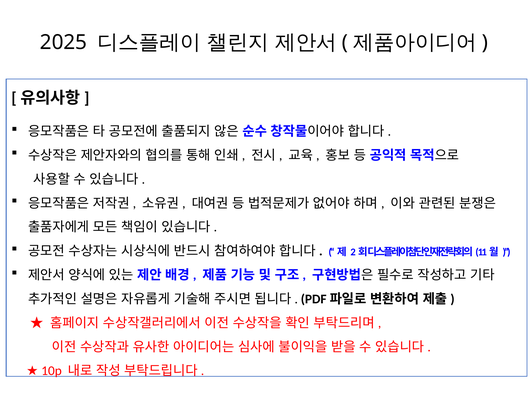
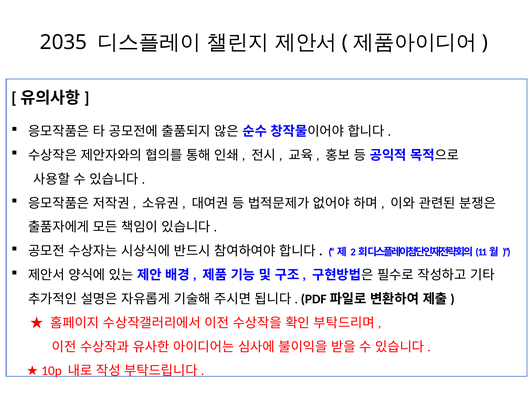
2025: 2025 -> 2035
